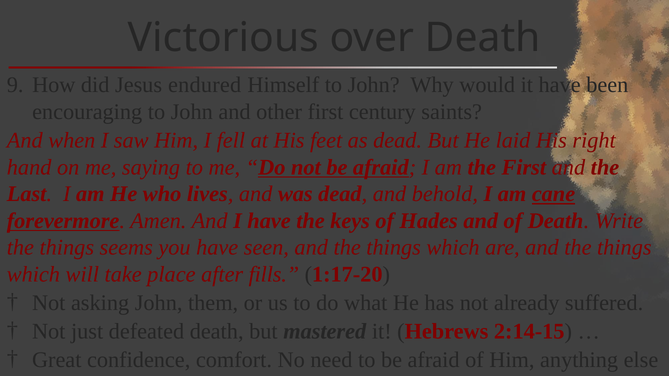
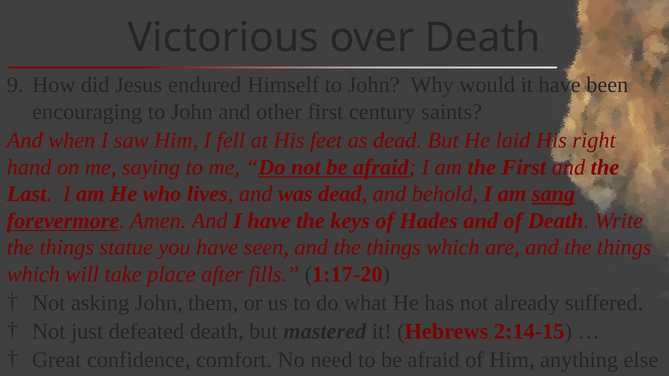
cane: cane -> sang
seems: seems -> statue
